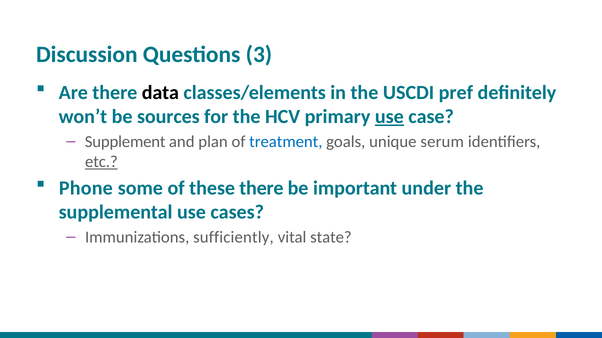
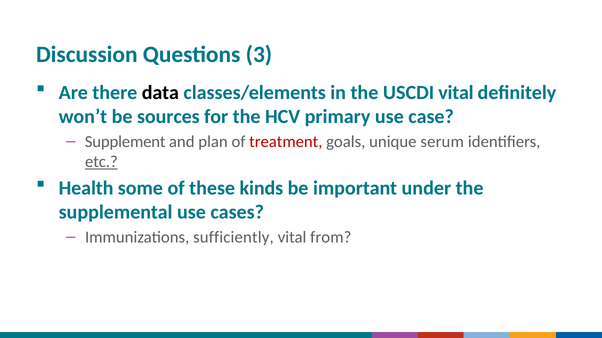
USCDI pref: pref -> vital
use at (389, 117) underline: present -> none
treatment colour: blue -> red
Phone: Phone -> Health
these there: there -> kinds
state: state -> from
